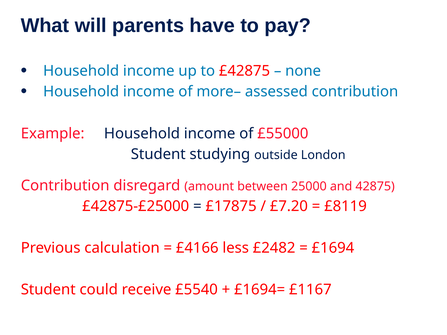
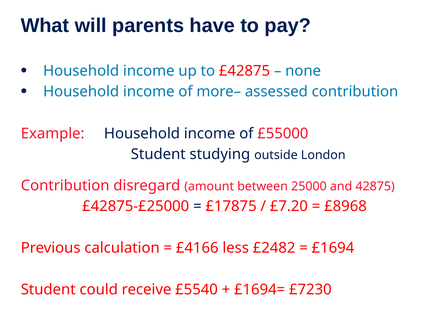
£8119: £8119 -> £8968
£1167: £1167 -> £7230
